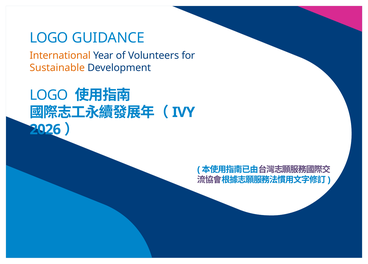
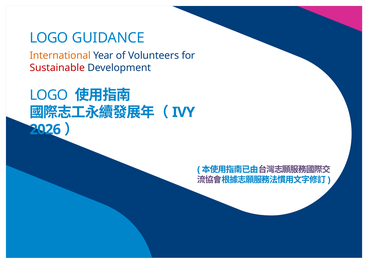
Sustainable colour: orange -> red
